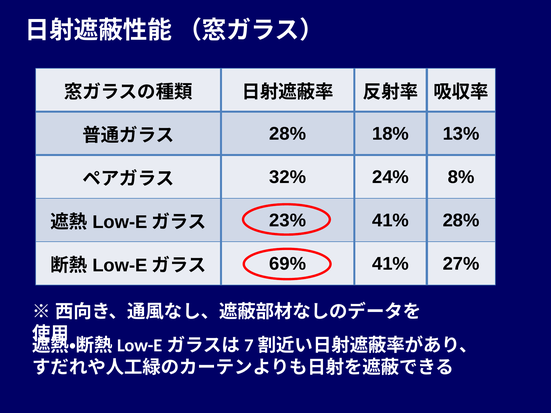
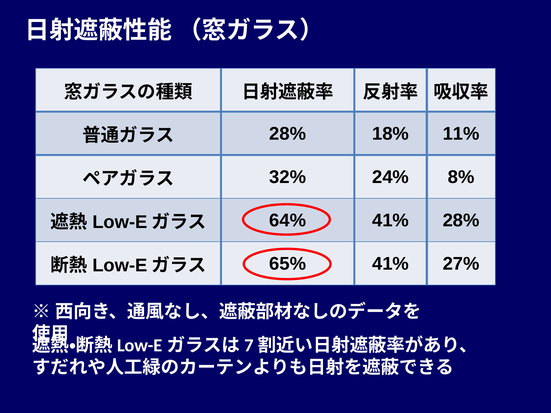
13%: 13% -> 11%
23%: 23% -> 64%
69%: 69% -> 65%
